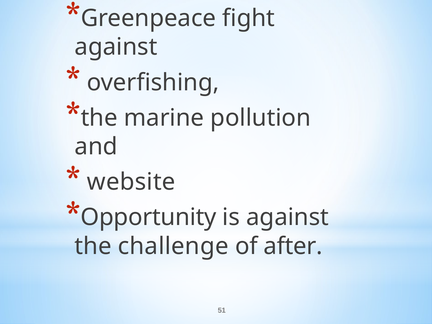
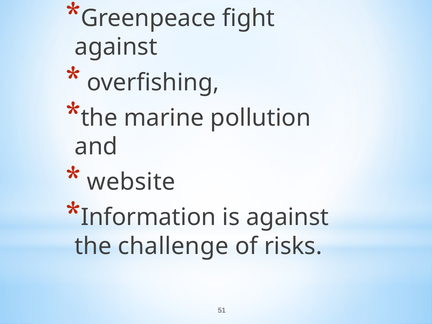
Opportunity: Opportunity -> Information
after: after -> risks
